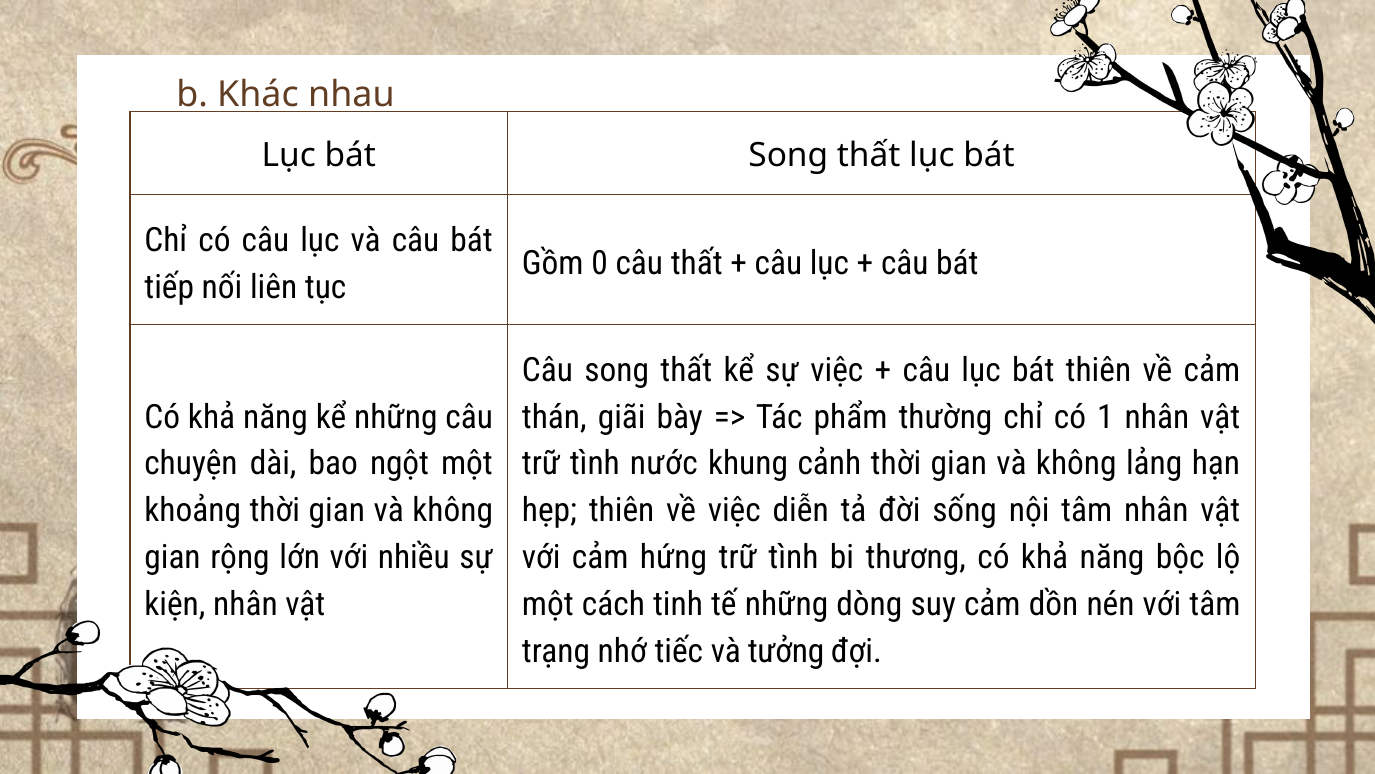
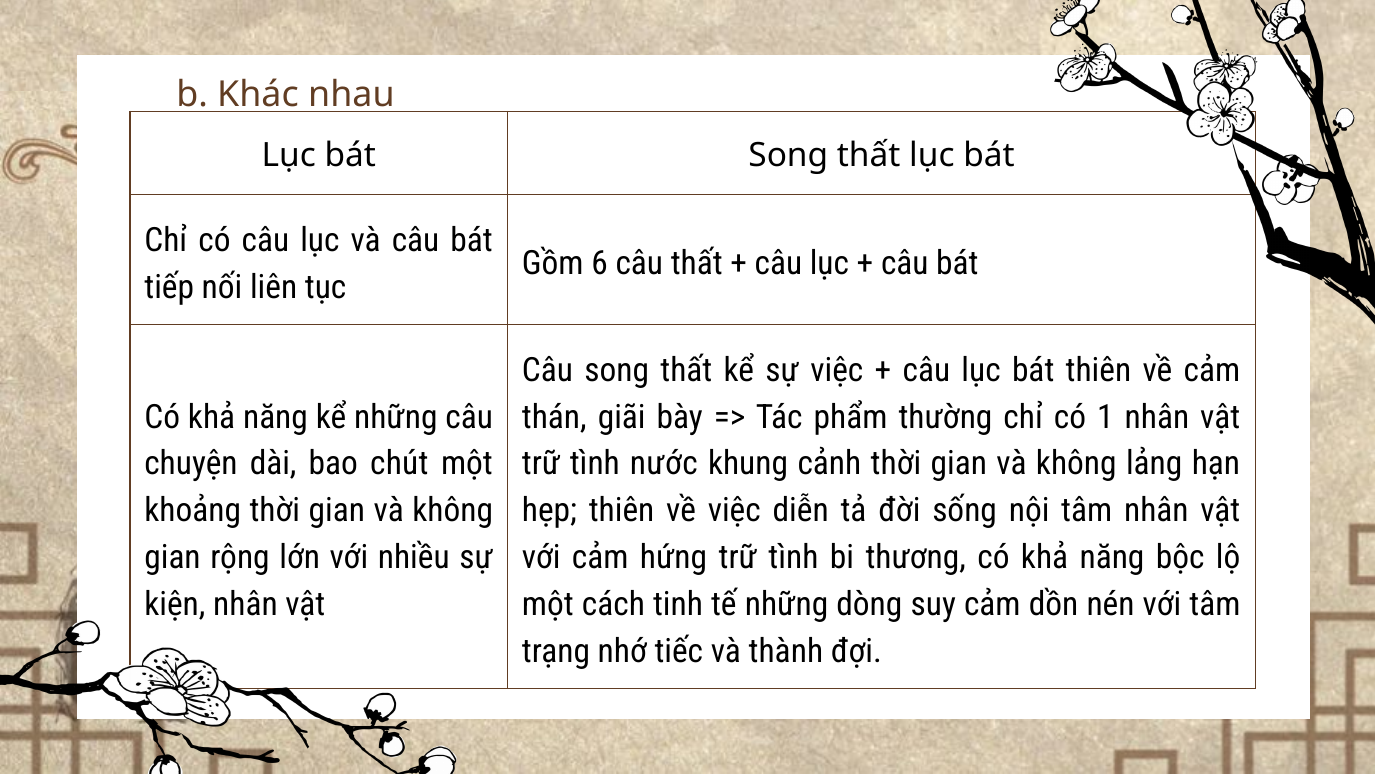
0: 0 -> 6
ngột: ngột -> chút
tưởng: tưởng -> thành
